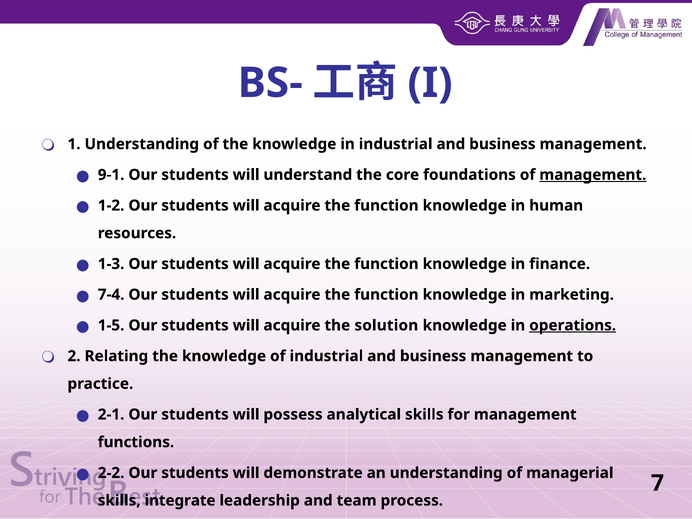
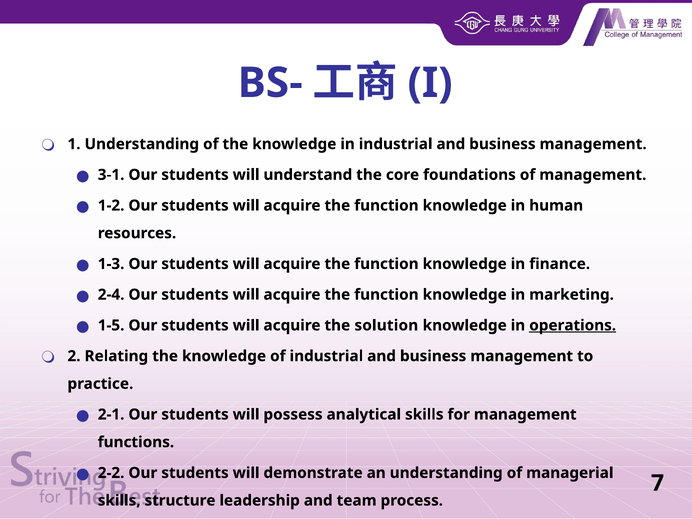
9-1: 9-1 -> 3-1
management at (593, 175) underline: present -> none
7-4: 7-4 -> 2-4
integrate: integrate -> structure
